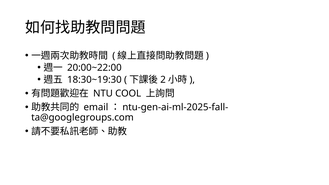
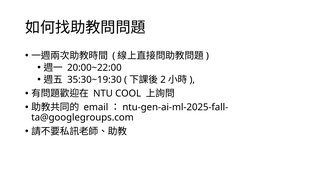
18:30~19:30: 18:30~19:30 -> 35:30~19:30
